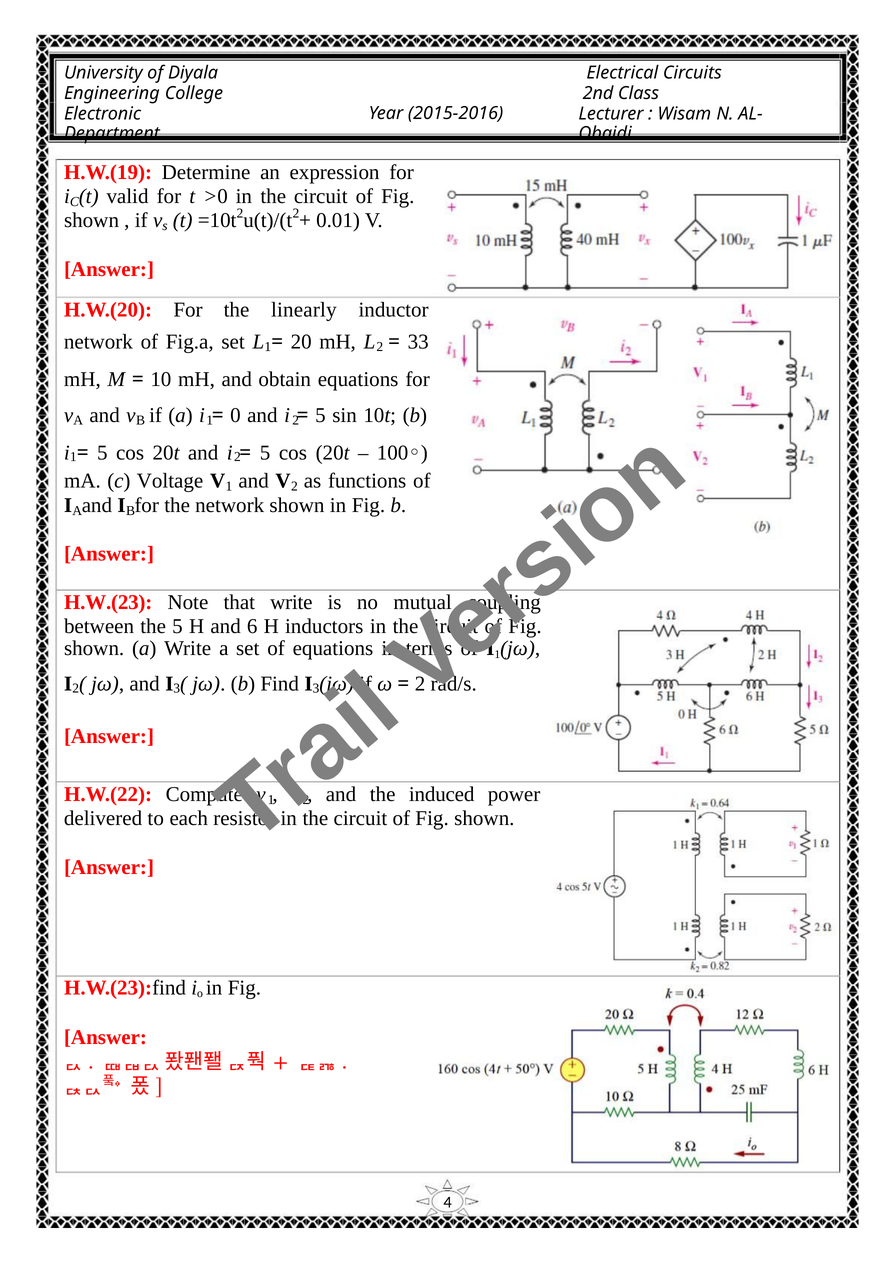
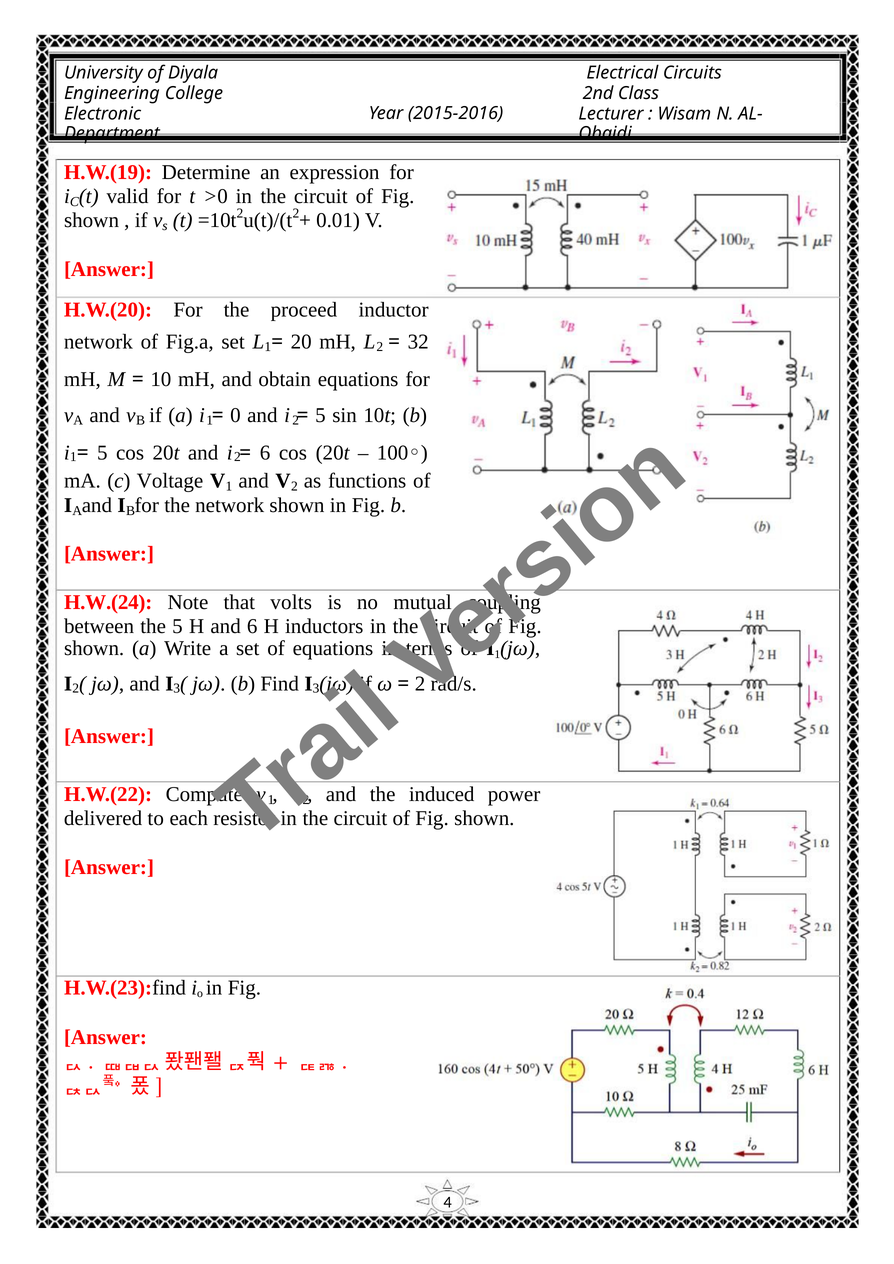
linearly: linearly -> proceed
33: 33 -> 32
5 at (265, 453): 5 -> 6
H.W.(23: H.W.(23 -> H.W.(24
that write: write -> volts
